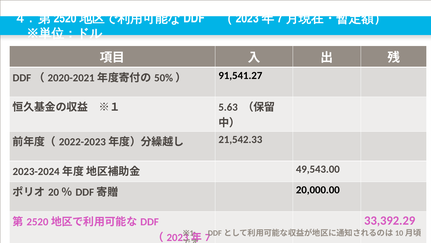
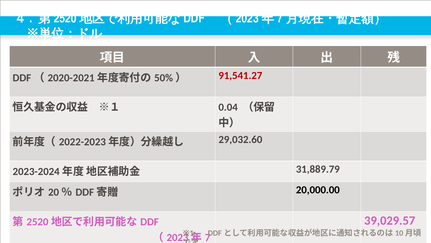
91,541.27 colour: black -> red
5.63: 5.63 -> 0.04
21,542.33: 21,542.33 -> 29,032.60
49,543.00: 49,543.00 -> 31,889.79
33,392.29: 33,392.29 -> 39,029.57
